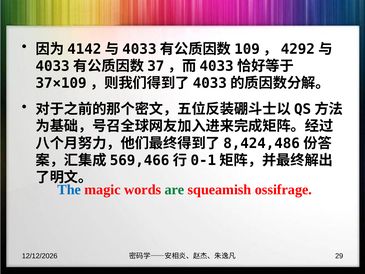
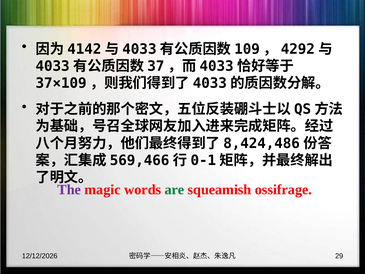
The colour: blue -> purple
